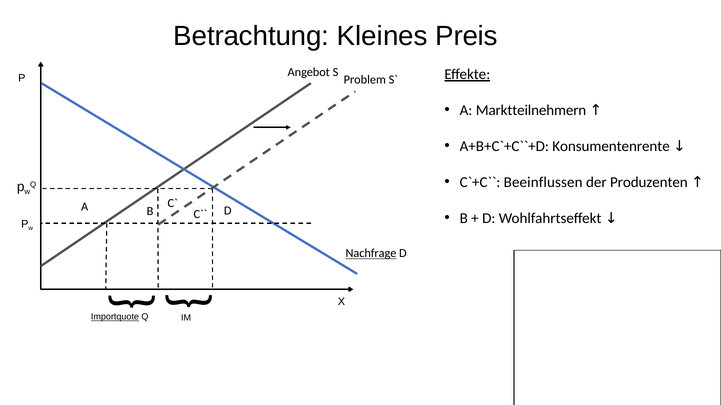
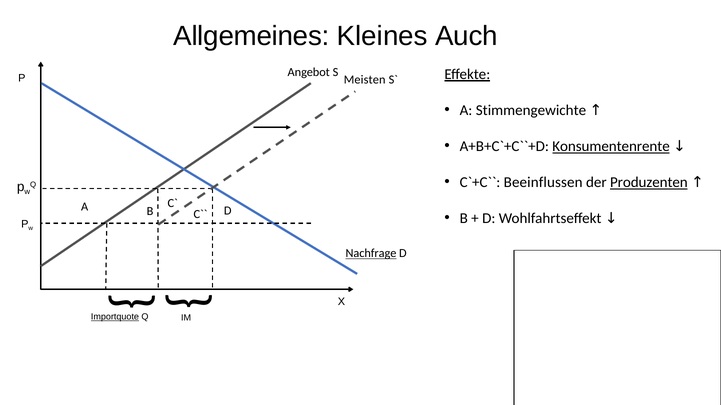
Betrachtung: Betrachtung -> Allgemeines
Preis: Preis -> Auch
Problem: Problem -> Meisten
Marktteilnehmern: Marktteilnehmern -> Stimmengewichte
Konsumentenrente underline: none -> present
Produzenten underline: none -> present
